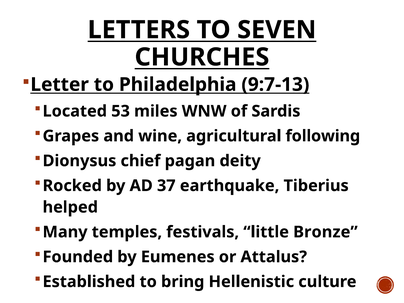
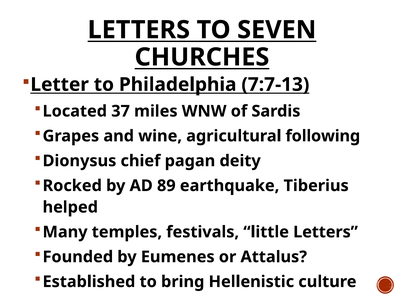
9:7-13: 9:7-13 -> 7:7-13
53: 53 -> 37
37: 37 -> 89
little Bronze: Bronze -> Letters
